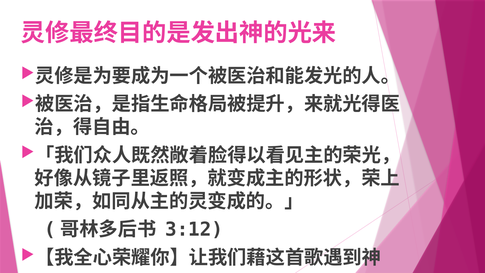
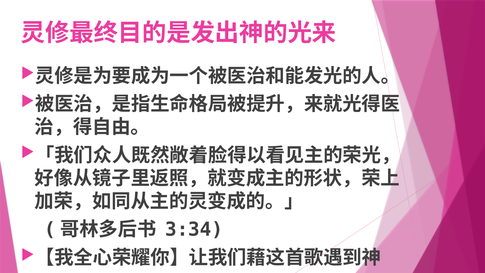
3:12: 3:12 -> 3:34
